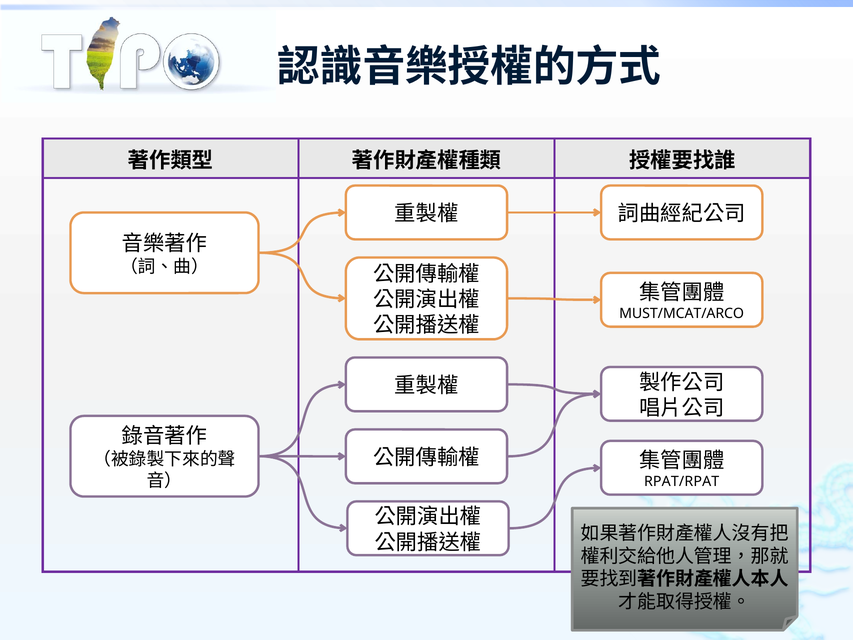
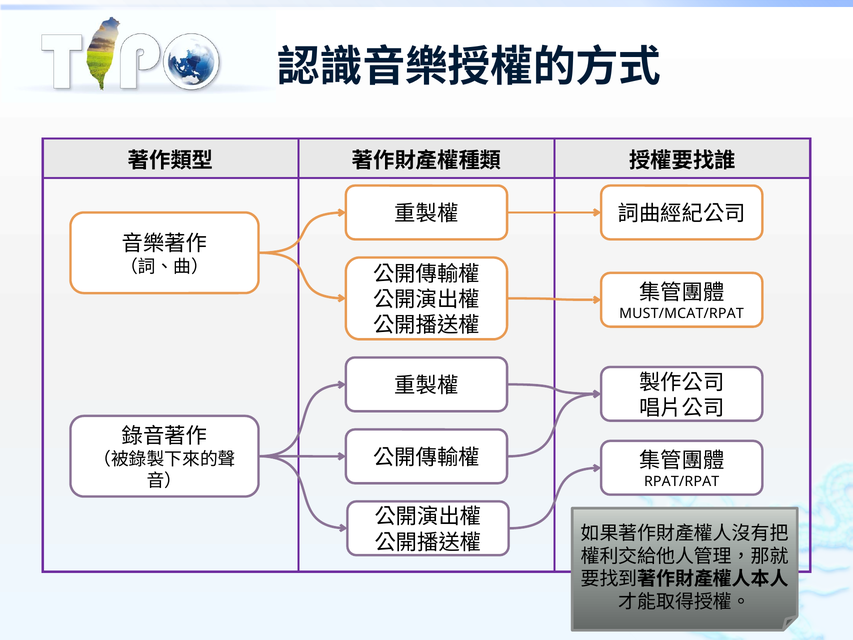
MUST/MCAT/ARCO: MUST/MCAT/ARCO -> MUST/MCAT/RPAT
